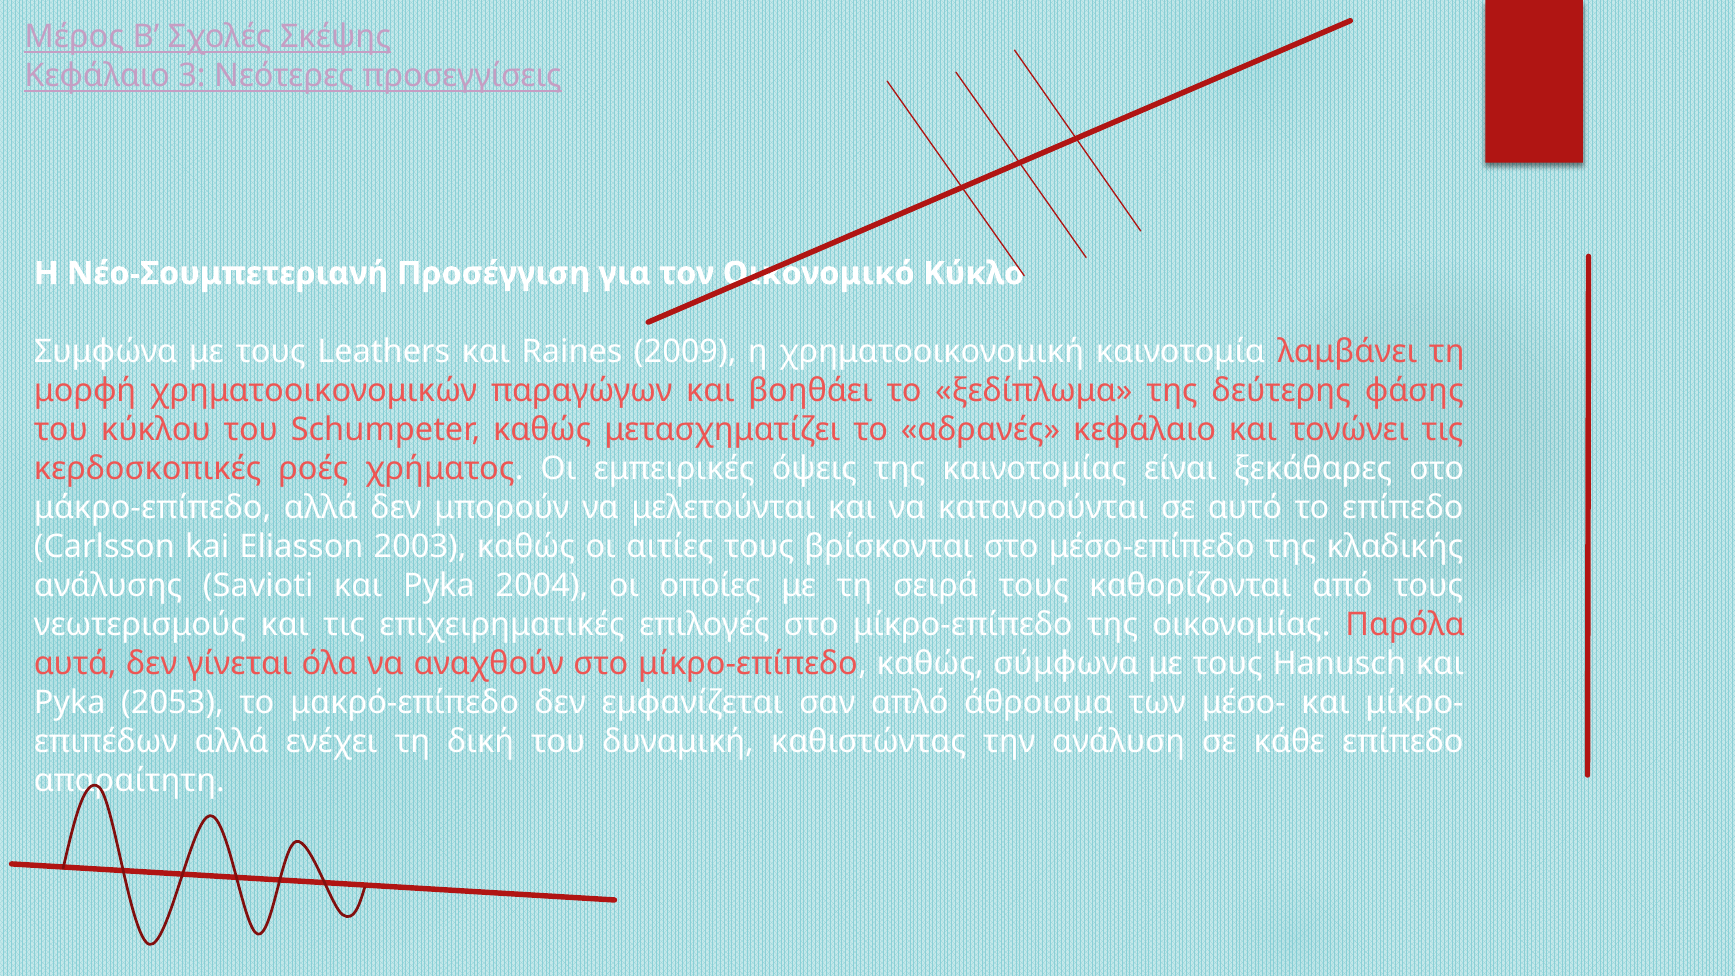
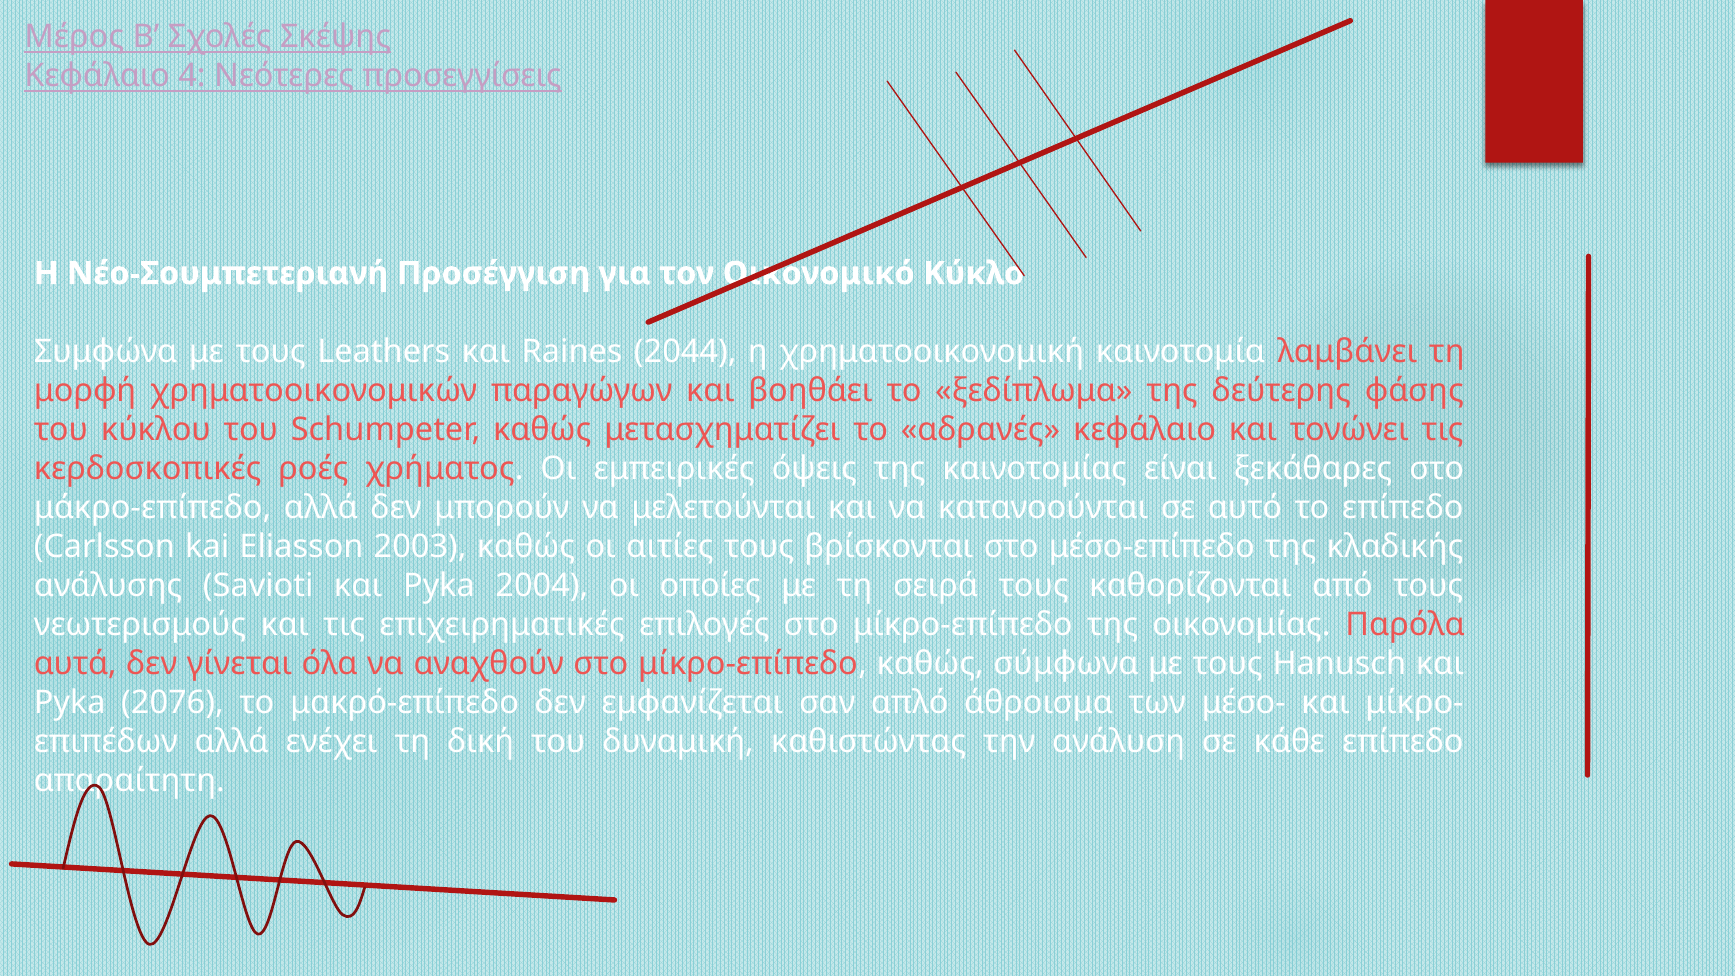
3: 3 -> 4
2009: 2009 -> 2044
2053: 2053 -> 2076
